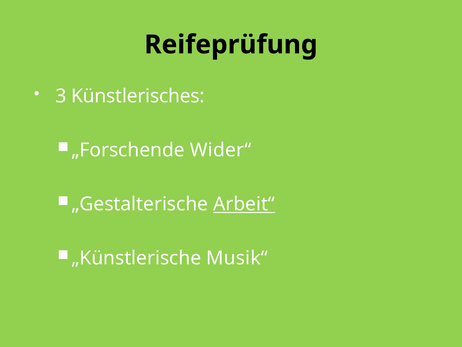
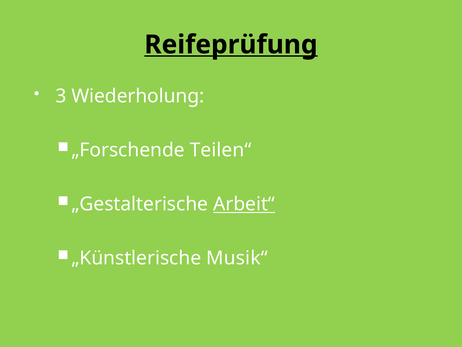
Reifeprüfung underline: none -> present
Künstlerisches: Künstlerisches -> Wiederholung
Wider“: Wider“ -> Teilen“
